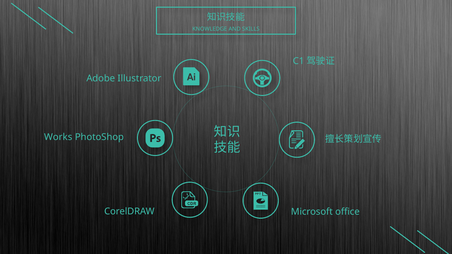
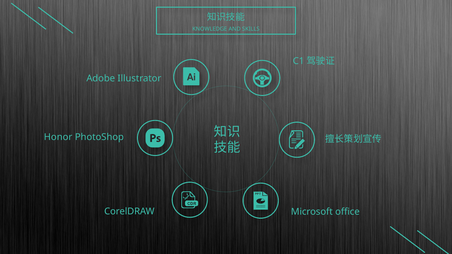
Works: Works -> Honor
